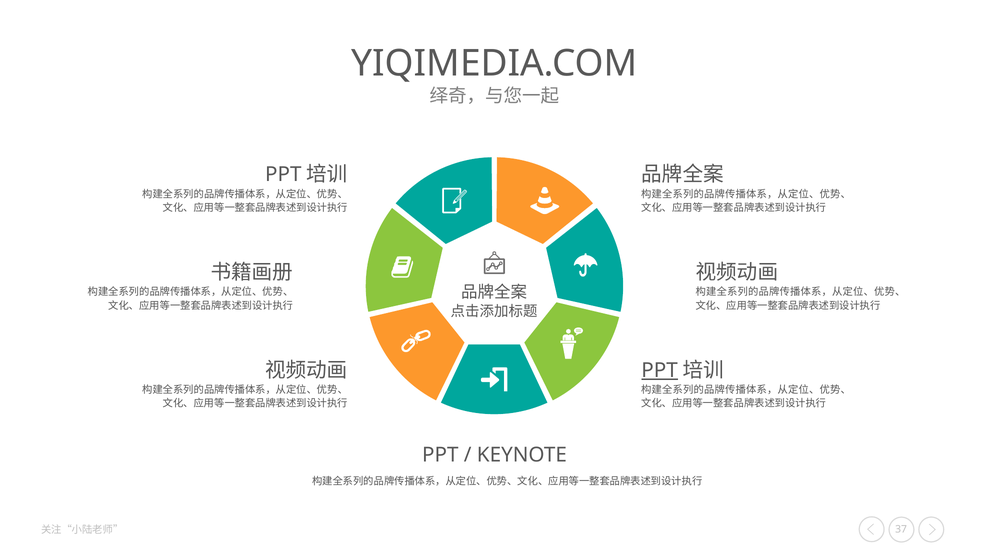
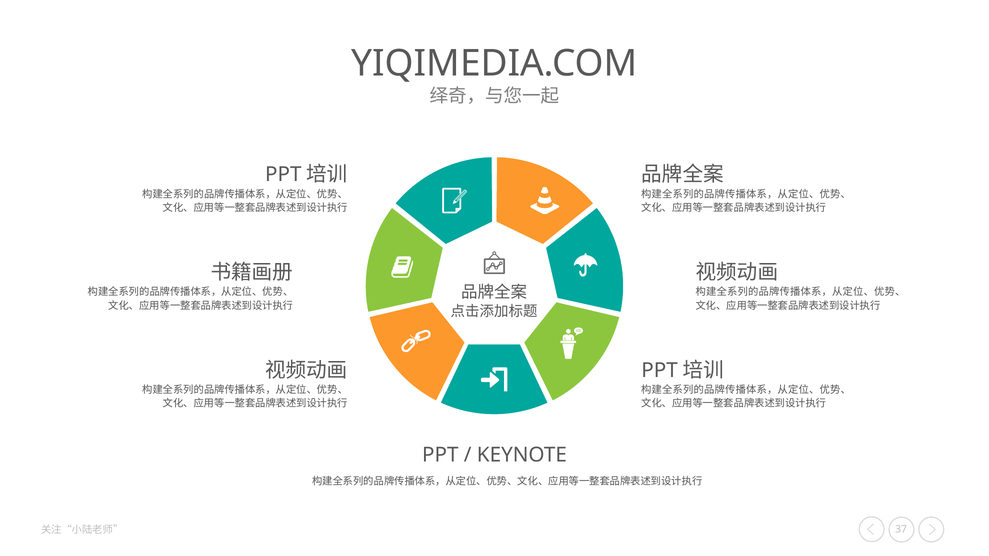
PPT at (660, 371) underline: present -> none
